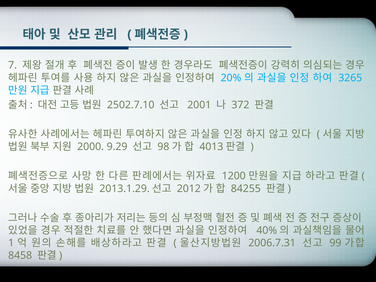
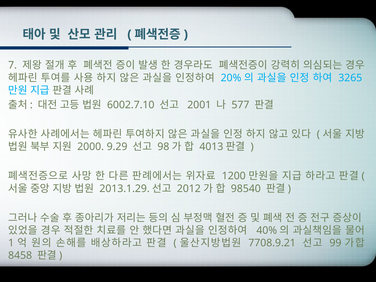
2502.7.10: 2502.7.10 -> 6002.7.10
372: 372 -> 577
84255: 84255 -> 98540
2006.7.31: 2006.7.31 -> 7708.9.21
